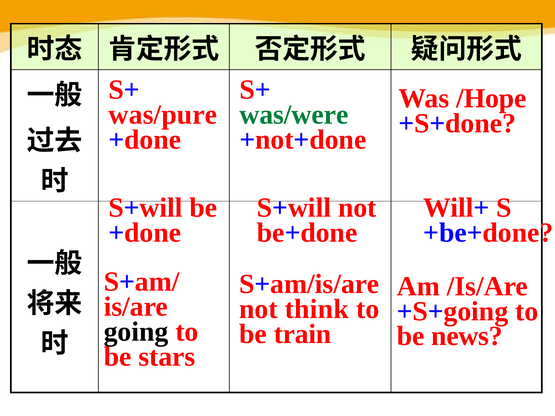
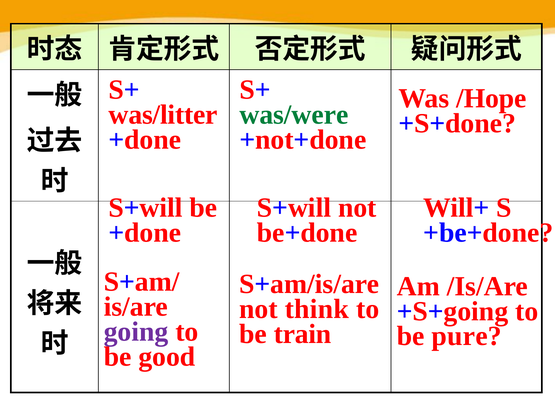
was/pure: was/pure -> was/litter
going colour: black -> purple
news: news -> pure
stars: stars -> good
